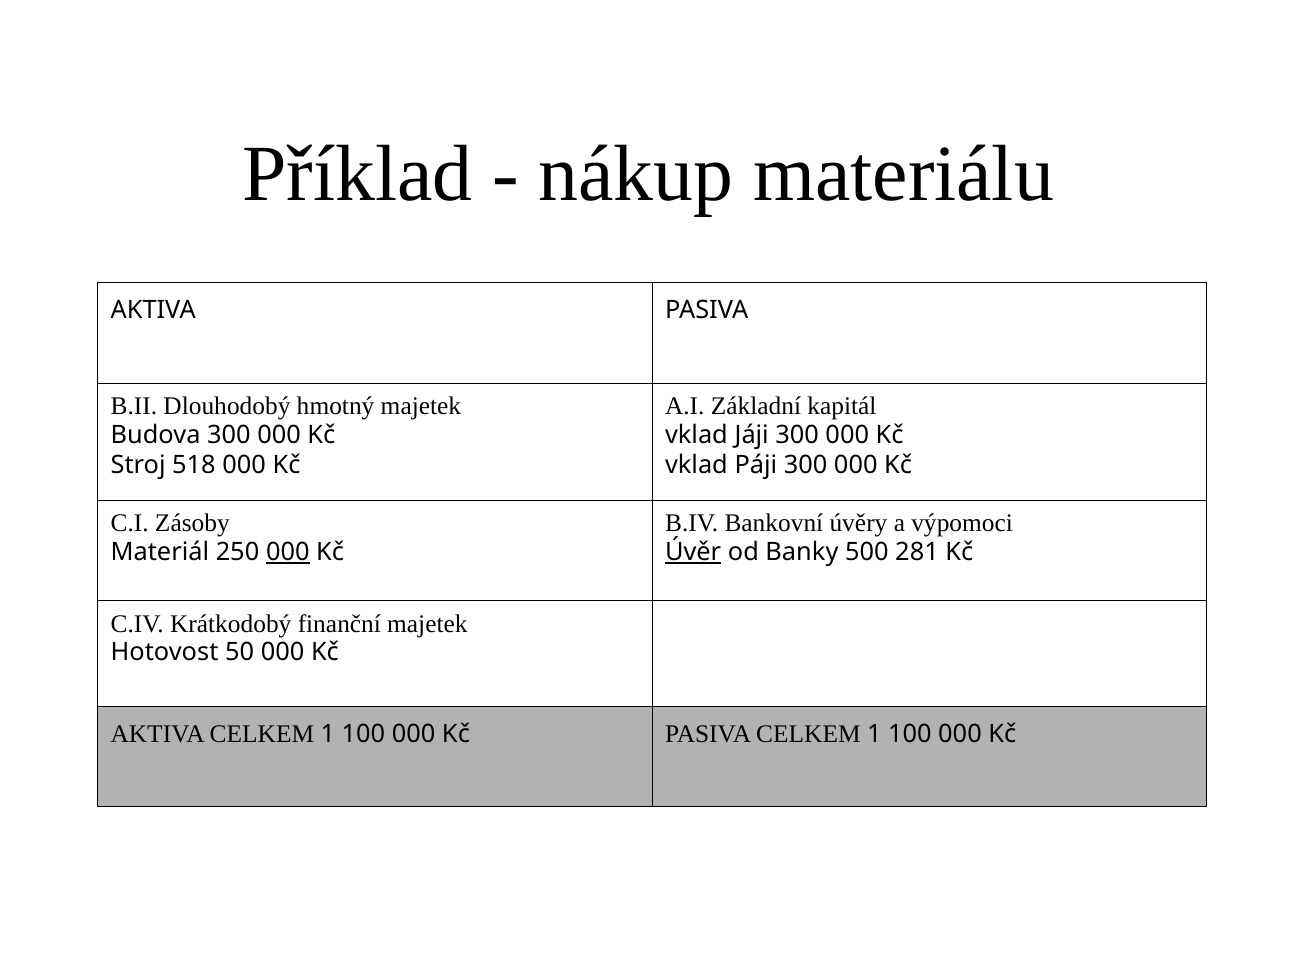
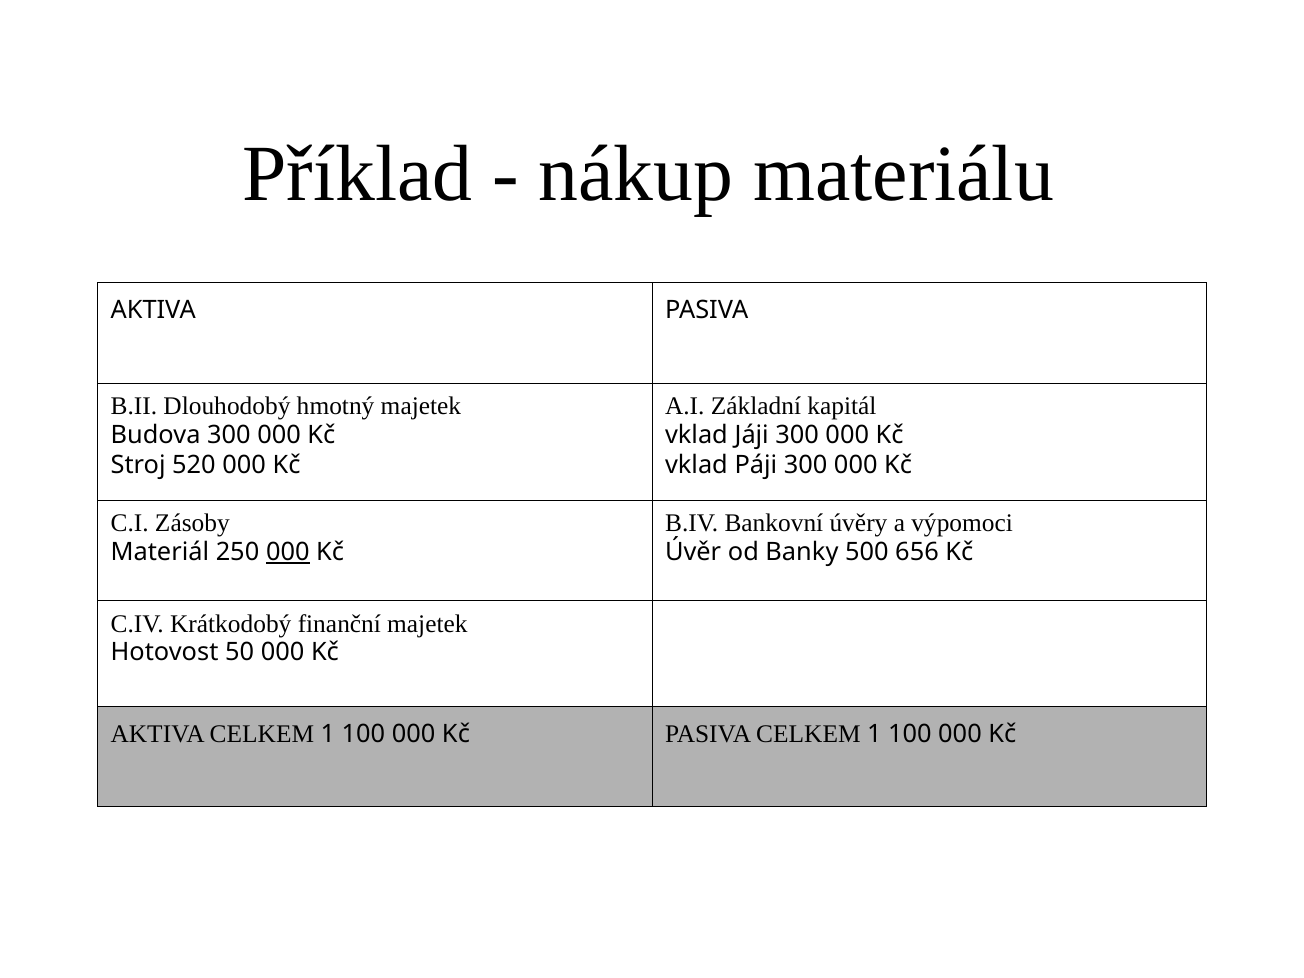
518: 518 -> 520
Úvěr underline: present -> none
281: 281 -> 656
